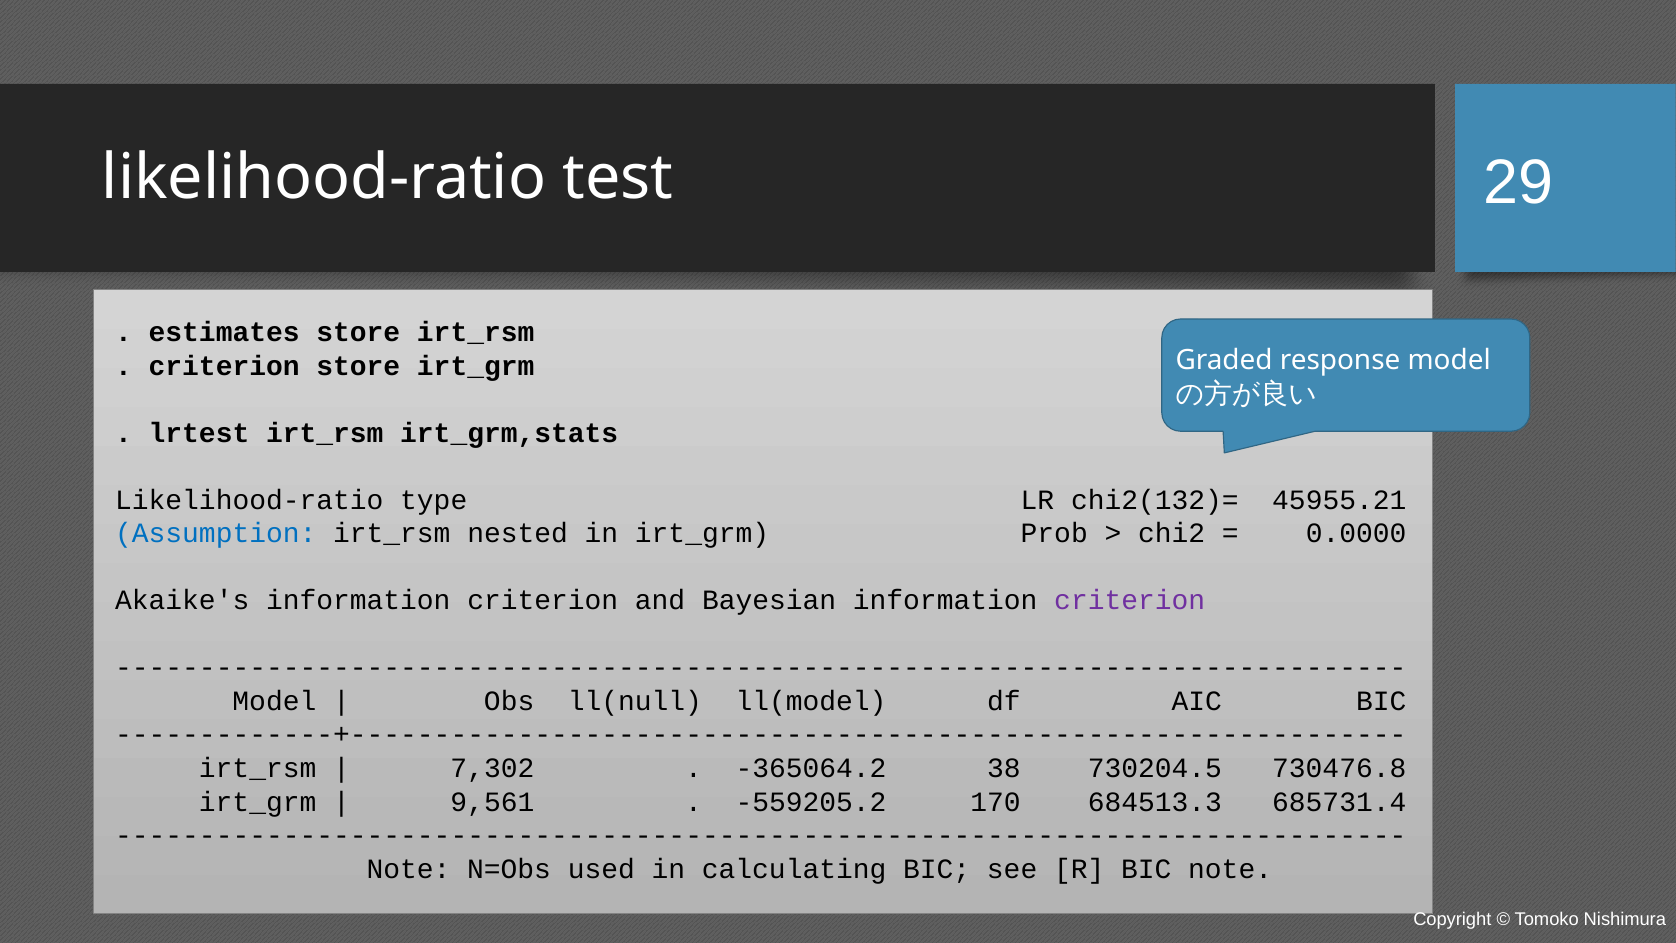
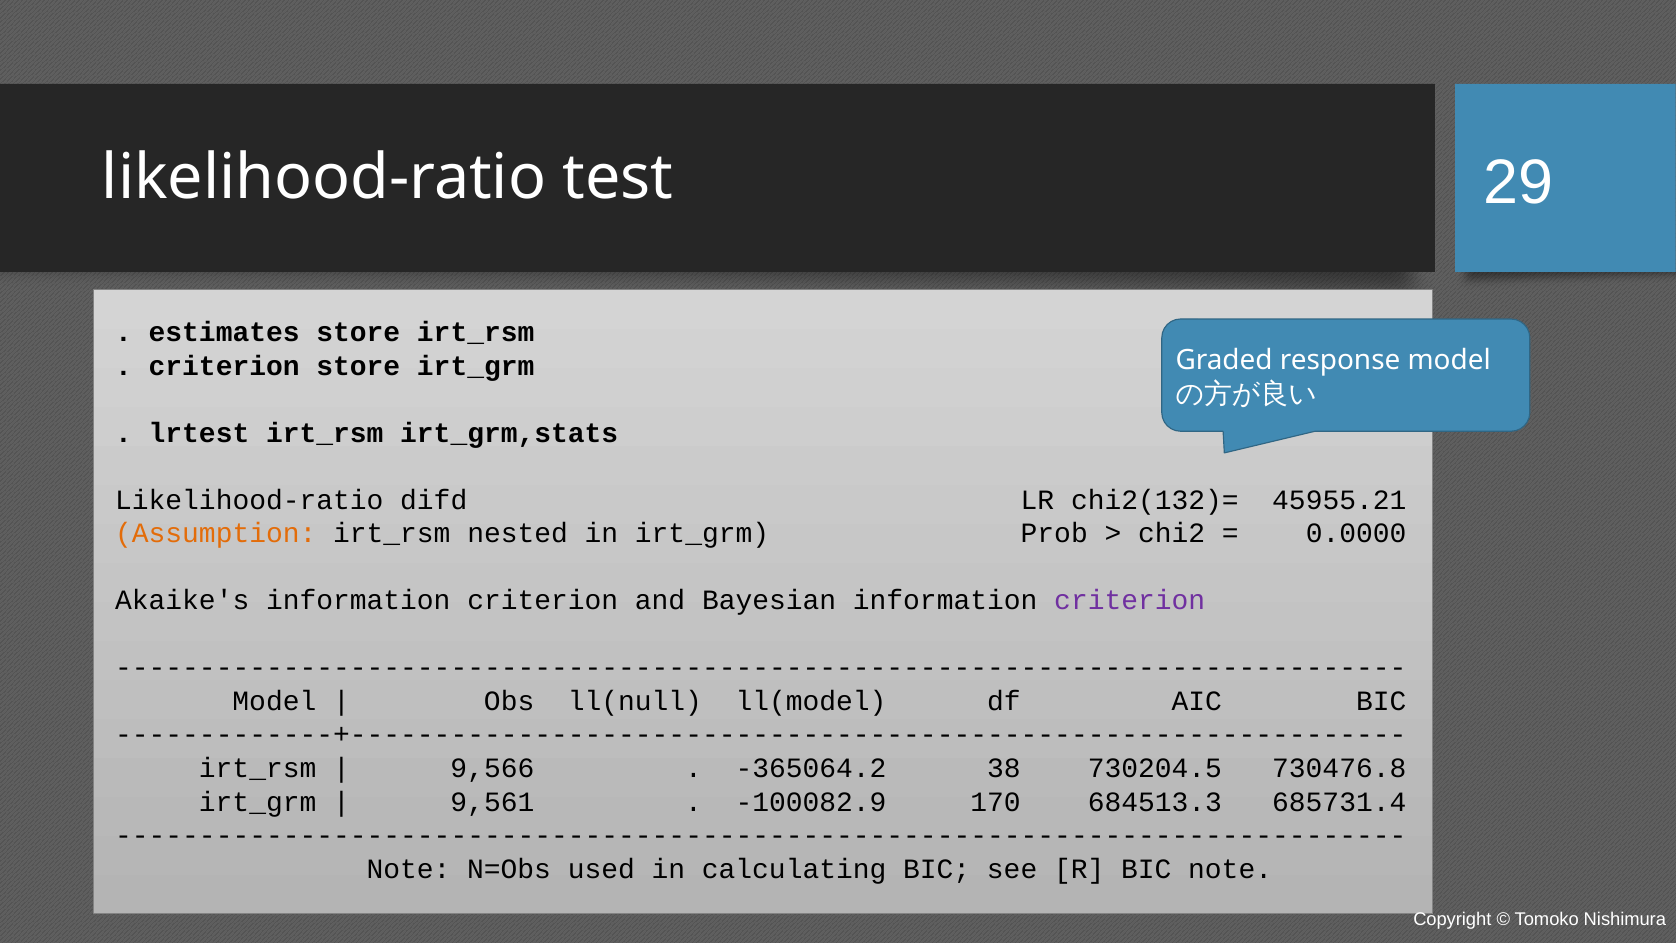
type: type -> difd
Assumption colour: blue -> orange
7,302: 7,302 -> 9,566
-559205.2: -559205.2 -> -100082.9
